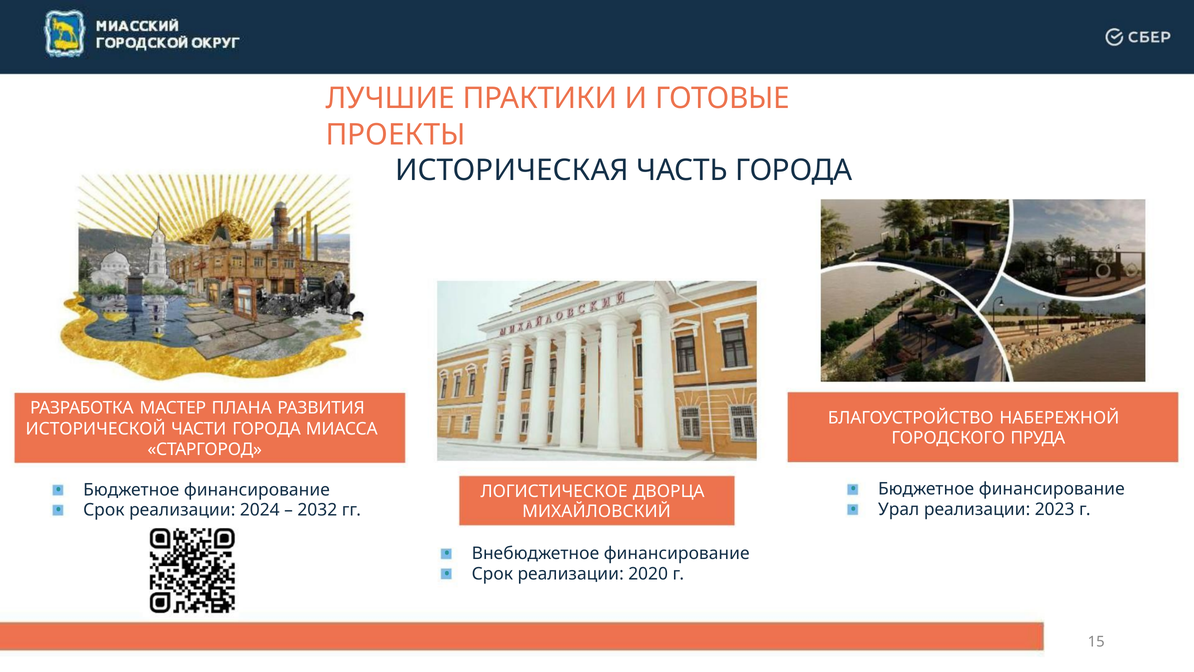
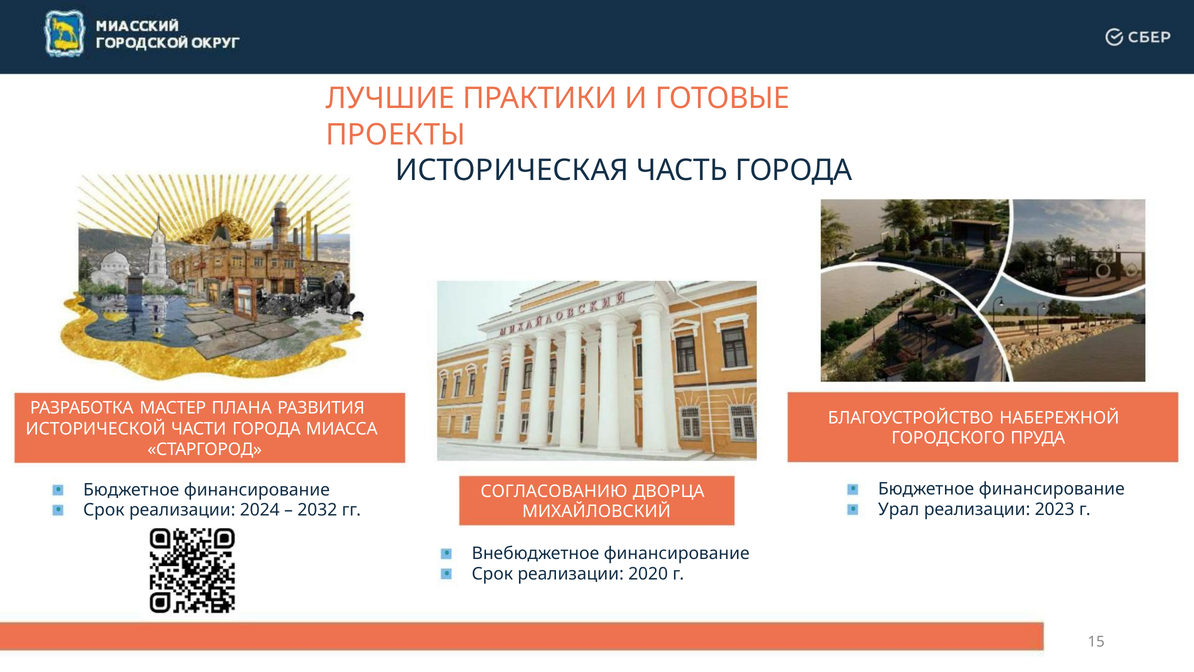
ЛОГИСТИЧЕСКОЕ: ЛОГИСТИЧЕСКОЕ -> СОГЛАСОВАНИЮ
